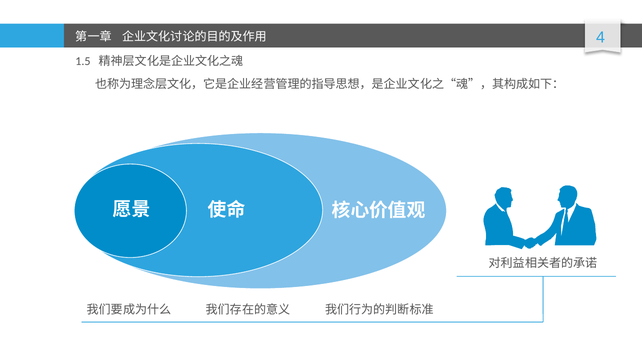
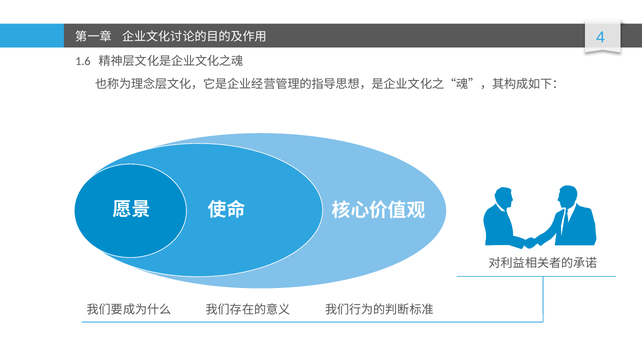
1.5: 1.5 -> 1.6
